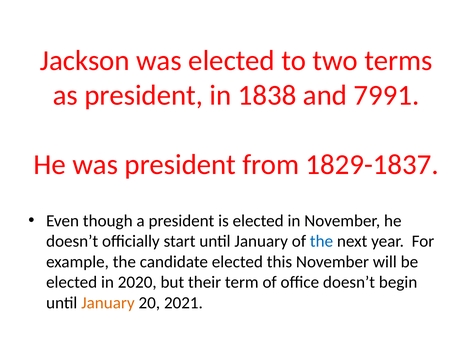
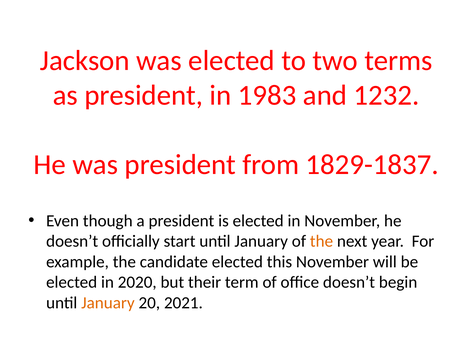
1838: 1838 -> 1983
7991: 7991 -> 1232
the at (322, 241) colour: blue -> orange
